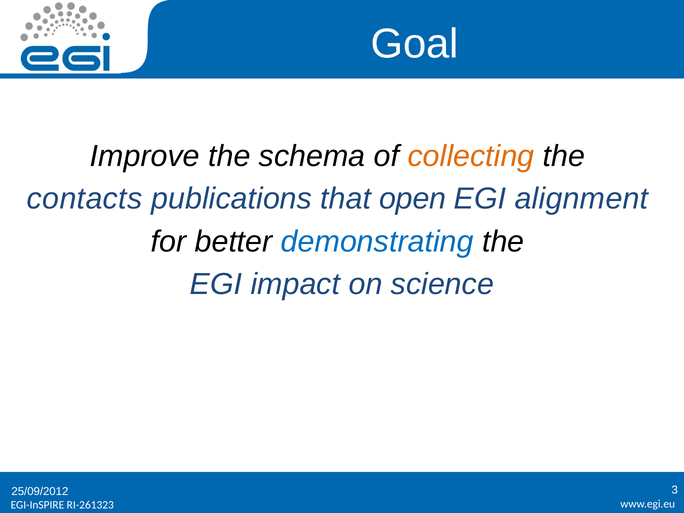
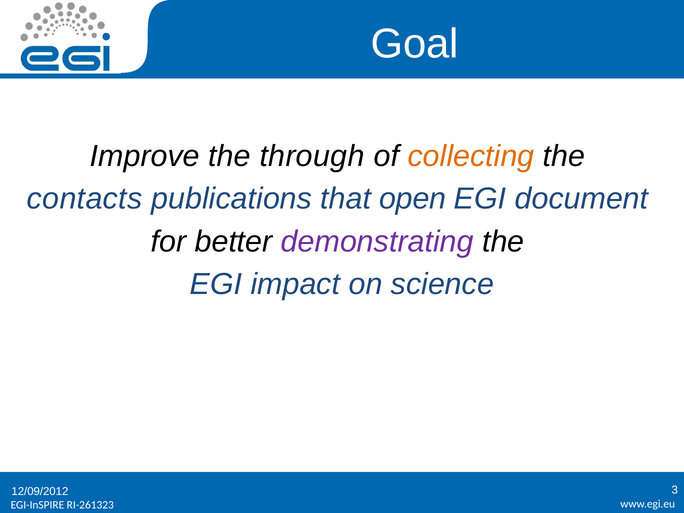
schema: schema -> through
alignment: alignment -> document
demonstrating colour: blue -> purple
25/09/2012: 25/09/2012 -> 12/09/2012
